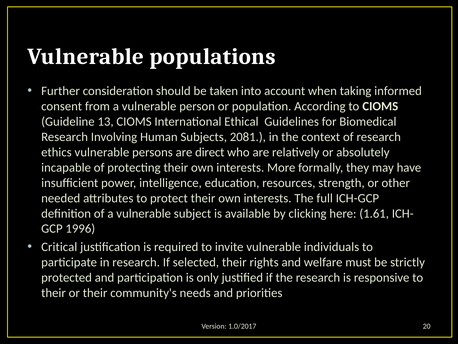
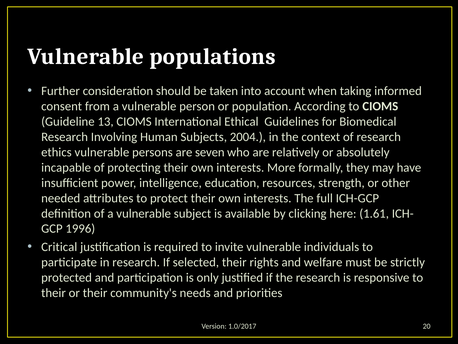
2081: 2081 -> 2004
direct: direct -> seven
